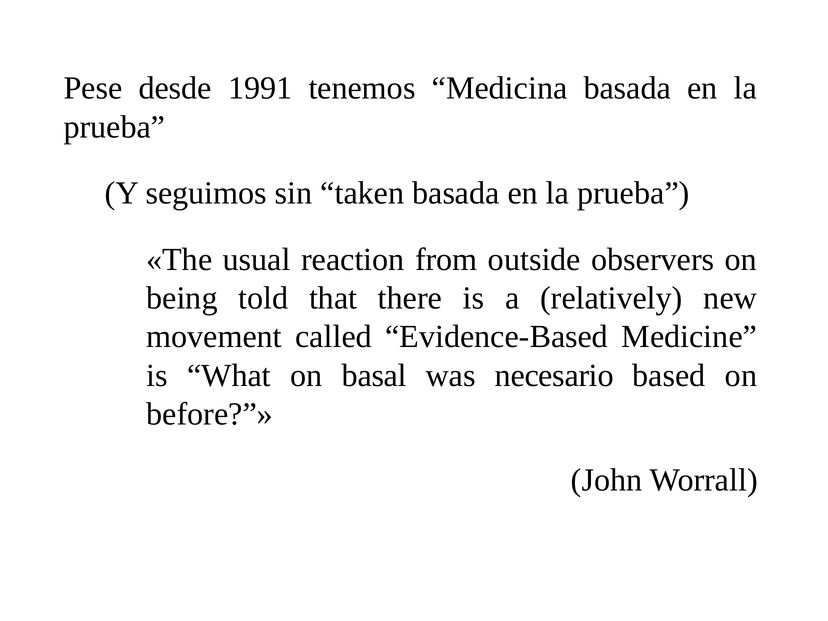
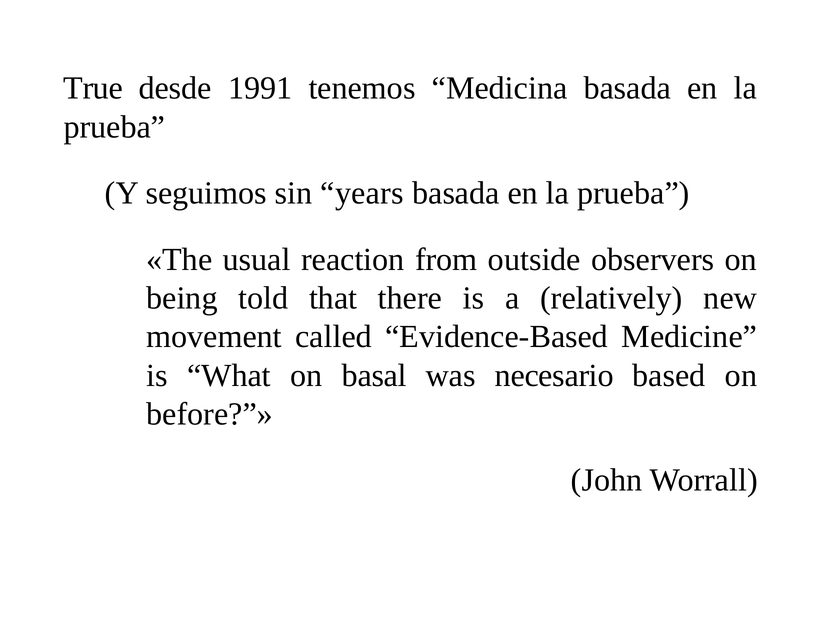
Pese: Pese -> True
taken: taken -> years
